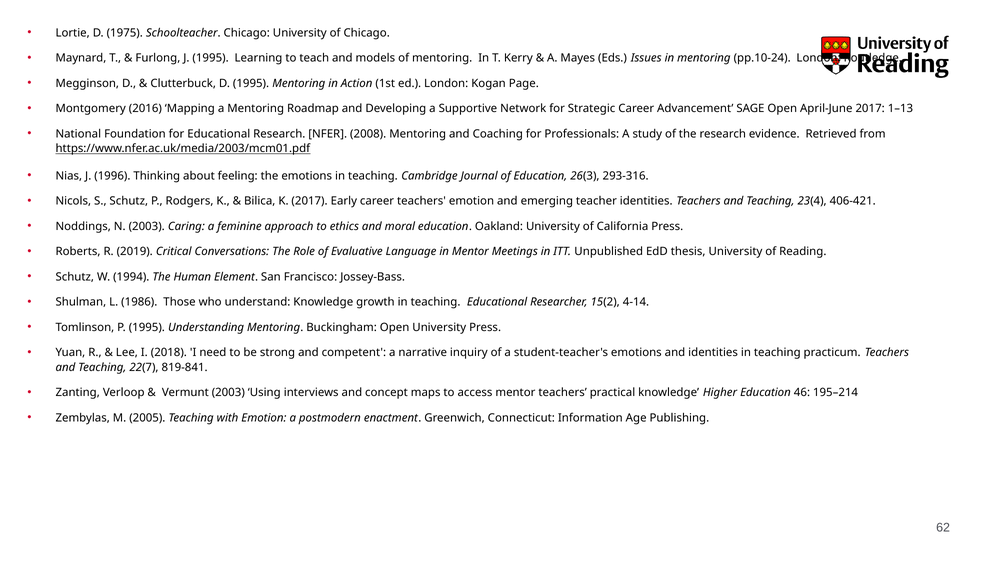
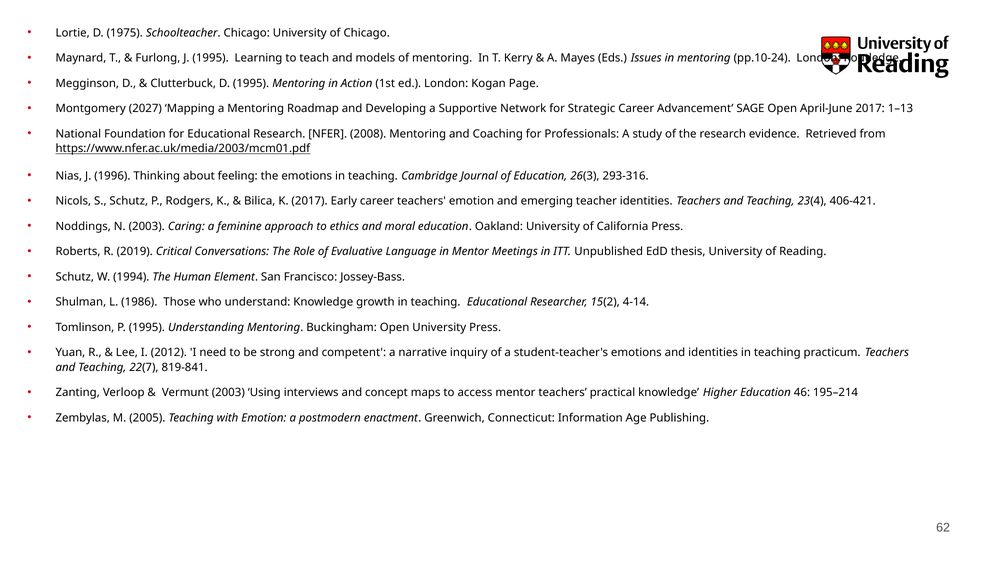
2016: 2016 -> 2027
2018: 2018 -> 2012
